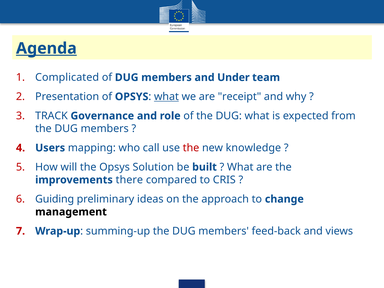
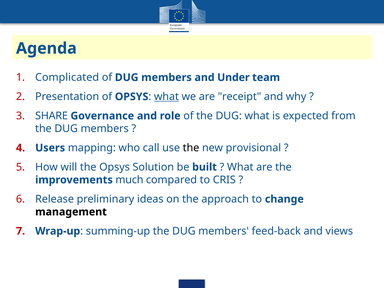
Agenda underline: present -> none
TRACK: TRACK -> SHARE
the at (191, 148) colour: red -> black
knowledge: knowledge -> provisional
there: there -> much
Guiding: Guiding -> Release
